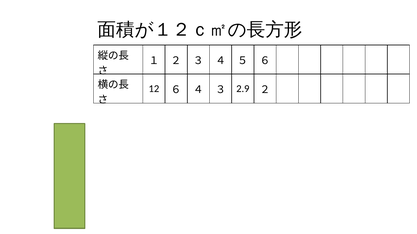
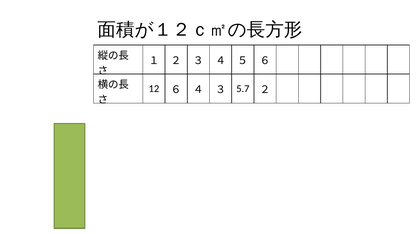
2.9: 2.9 -> 5.7
